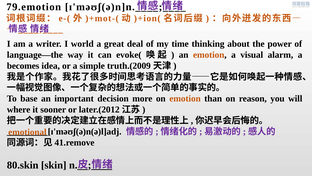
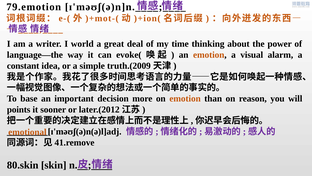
becomes: becomes -> constant
where: where -> points
